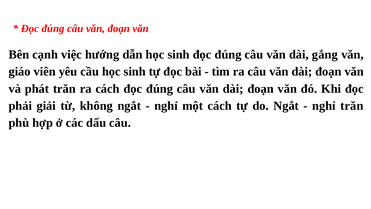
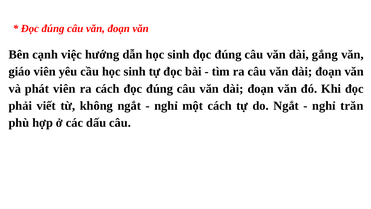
phát trăn: trăn -> viên
giải: giải -> viết
